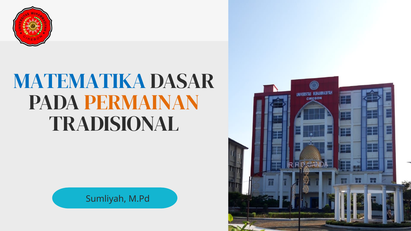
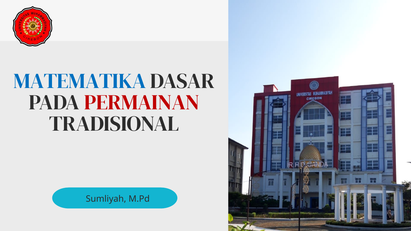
PERMAINAN colour: orange -> red
